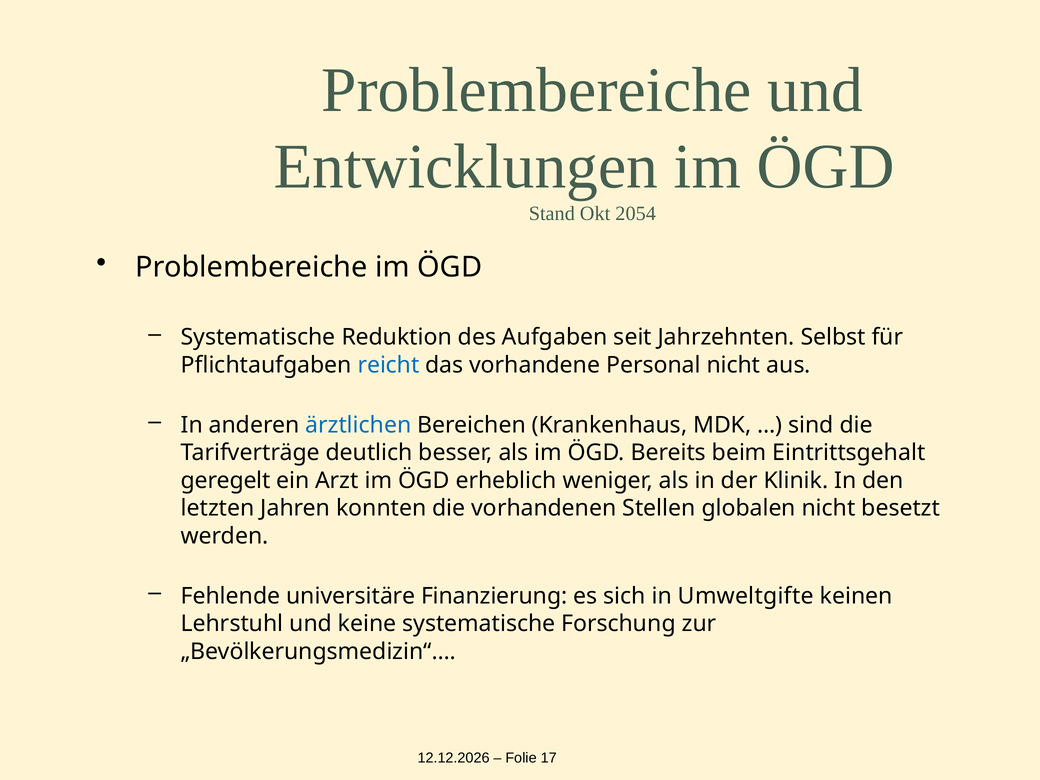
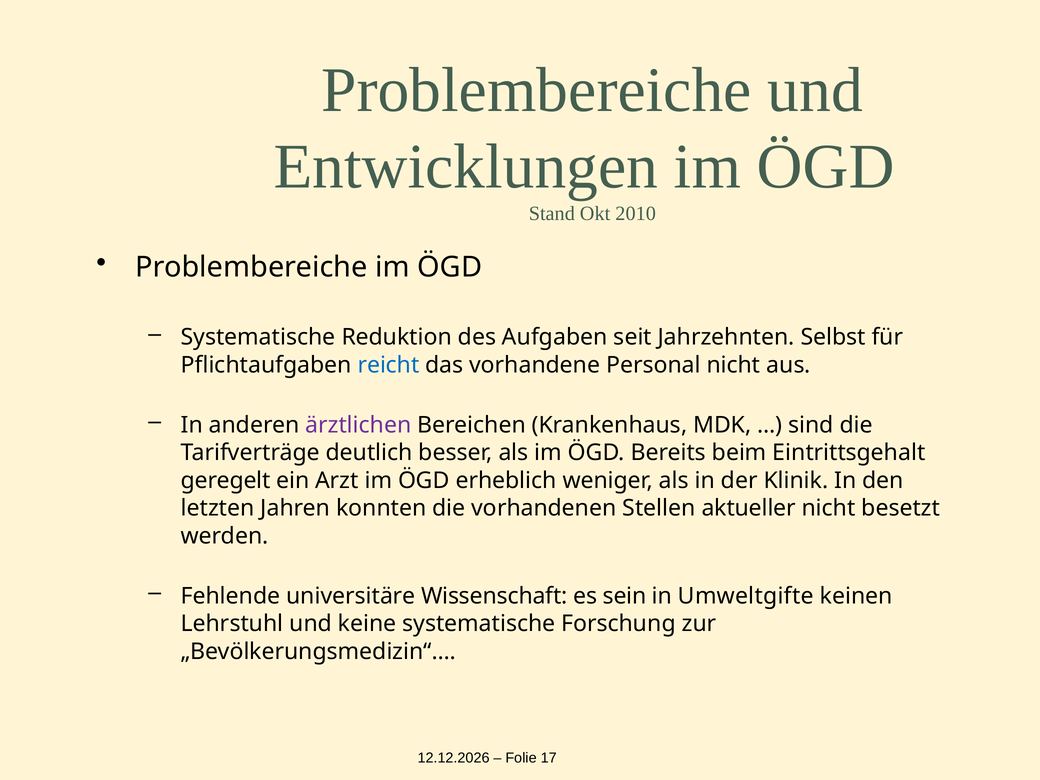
2054: 2054 -> 2010
ärztlichen colour: blue -> purple
globalen: globalen -> aktueller
Finanzierung: Finanzierung -> Wissenschaft
sich: sich -> sein
